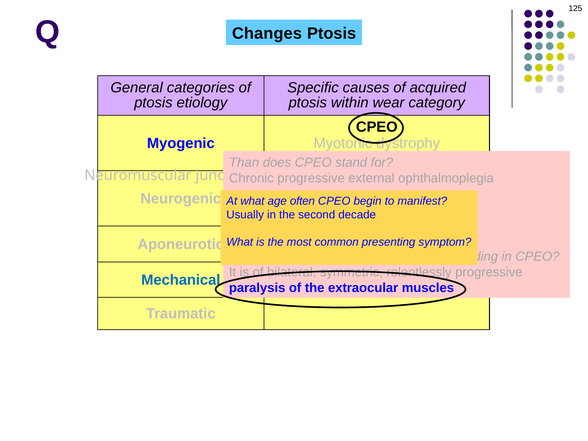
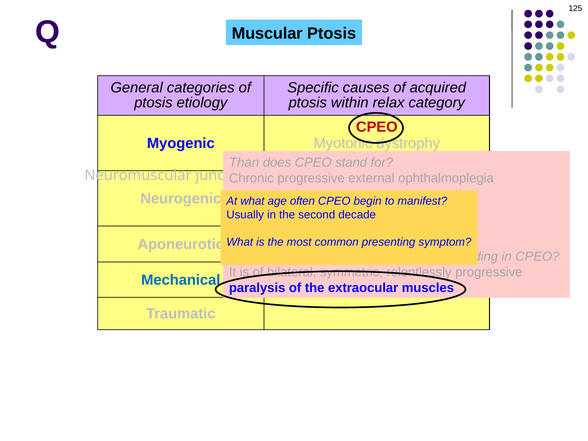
Changes: Changes -> Muscular
wear: wear -> relax
CPEO at (377, 127) colour: black -> red
